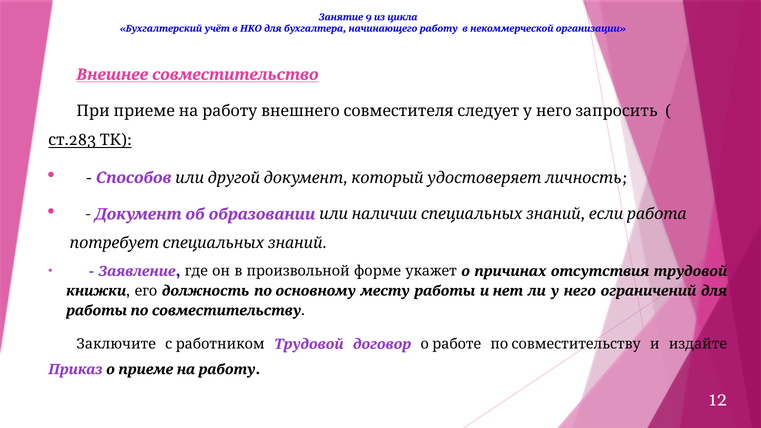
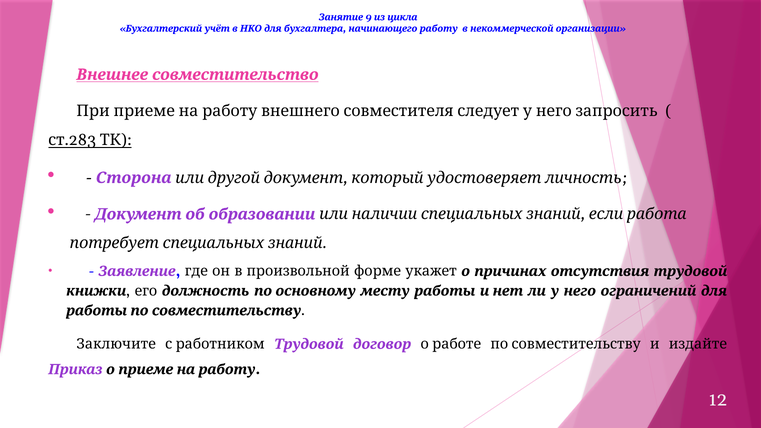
Способов: Способов -> Сторона
